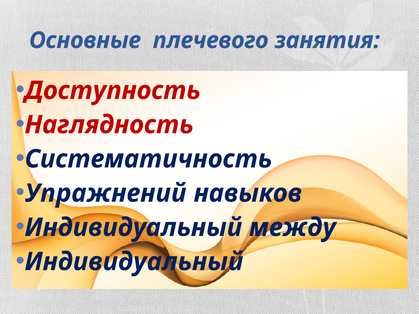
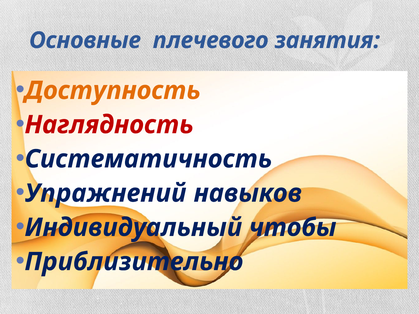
Доступность colour: red -> orange
между: между -> чтобы
Индивидуальный at (134, 262): Индивидуальный -> Приблизительно
